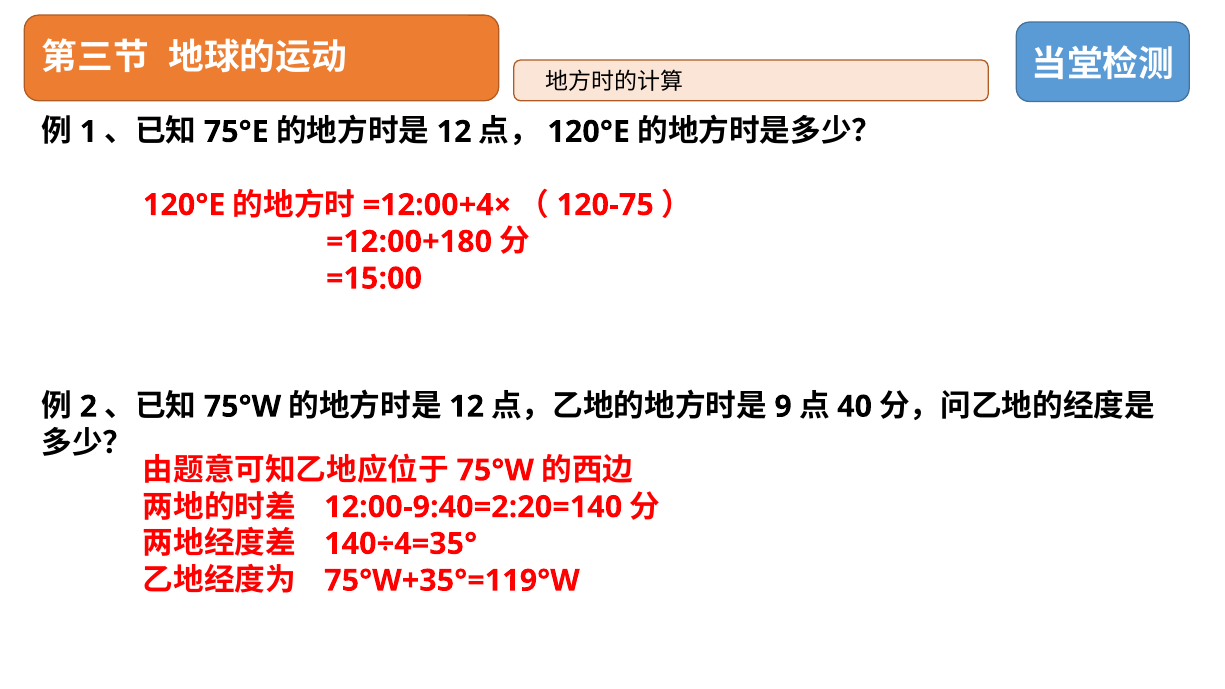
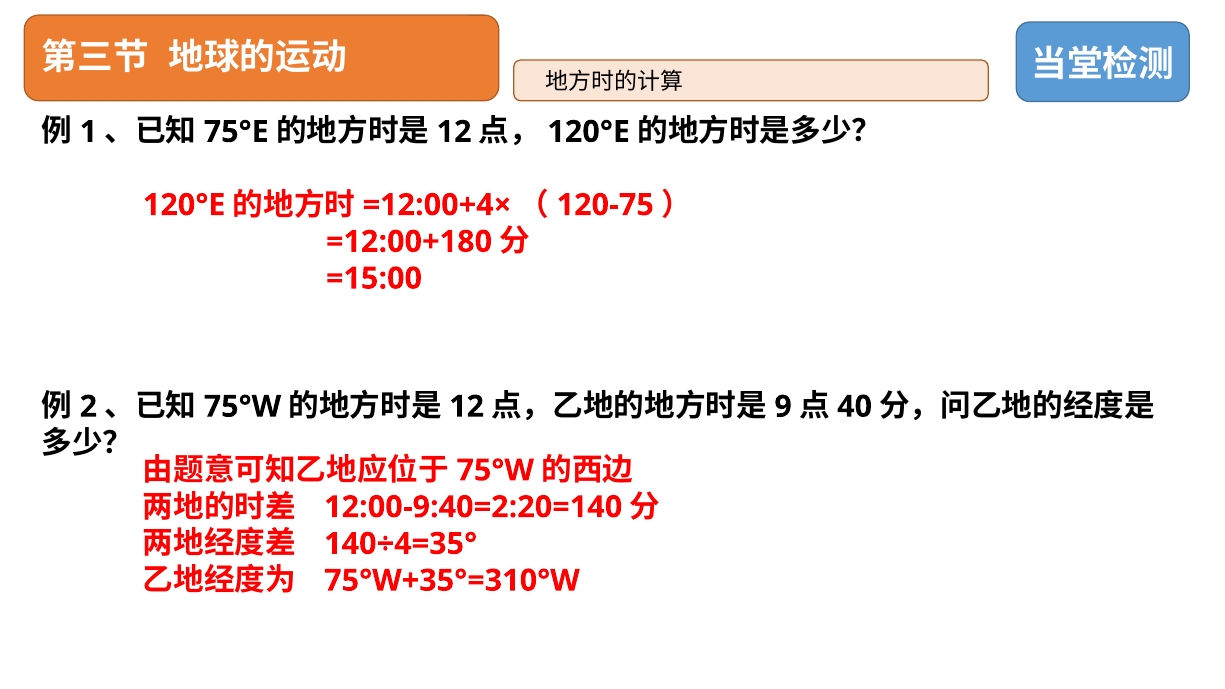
75°W+35°=119°W: 75°W+35°=119°W -> 75°W+35°=310°W
